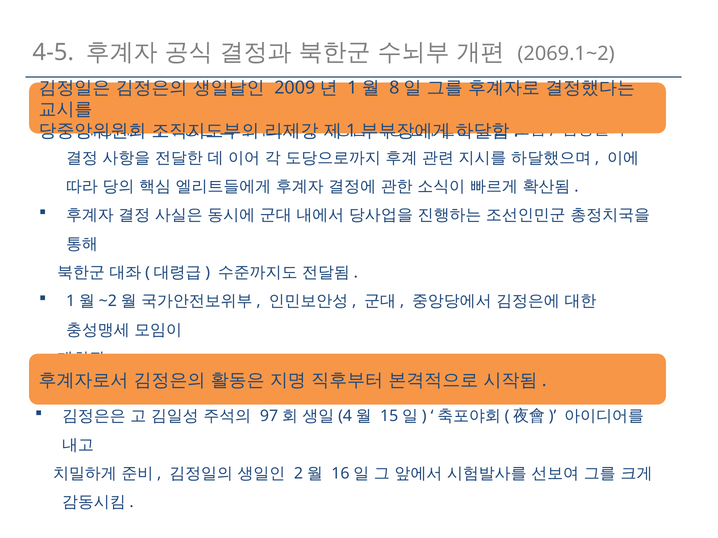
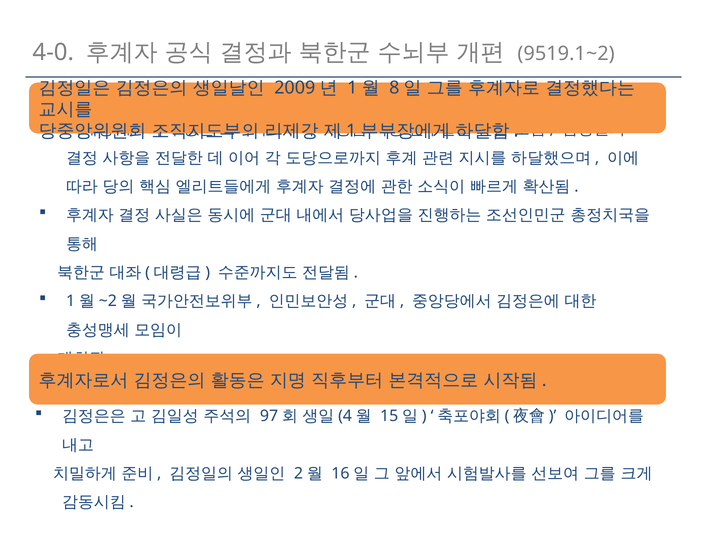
4-5: 4-5 -> 4-0
2069.1~2: 2069.1~2 -> 9519.1~2
